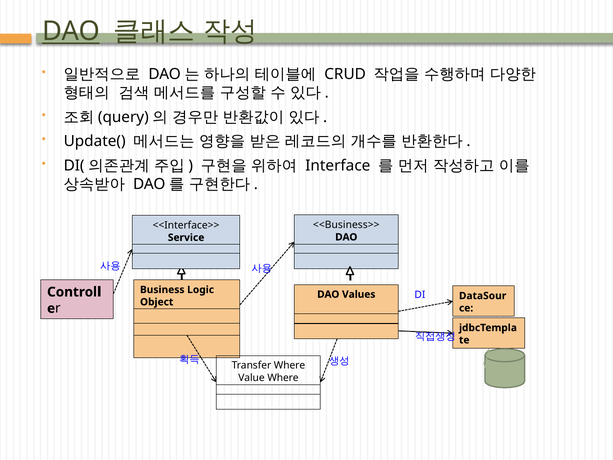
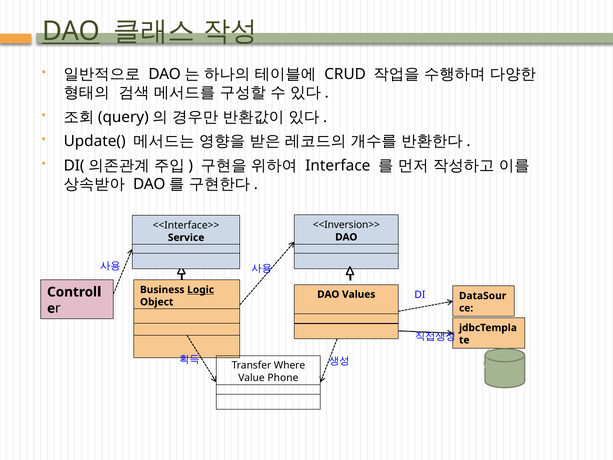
<<Business>>: <<Business>> -> <<Inversion>>
Logic at (201, 290) underline: none -> present
Value Where: Where -> Phone
